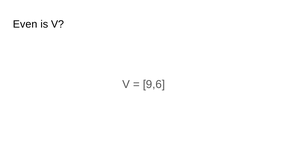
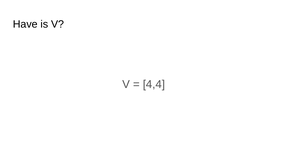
Even: Even -> Have
9,6: 9,6 -> 4,4
